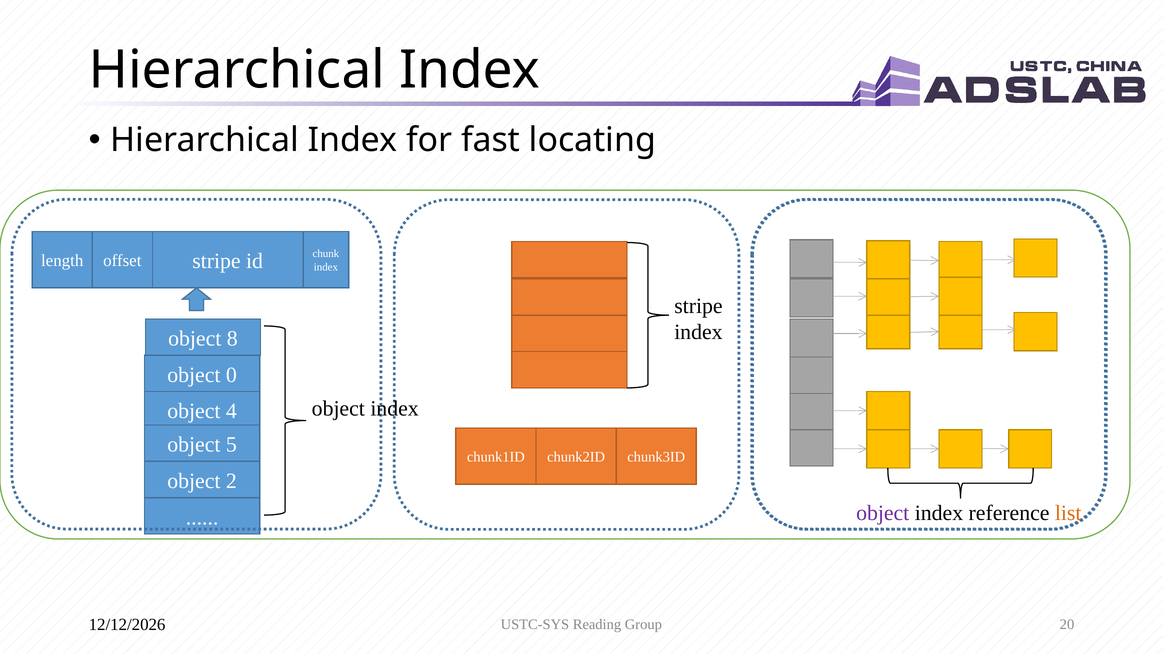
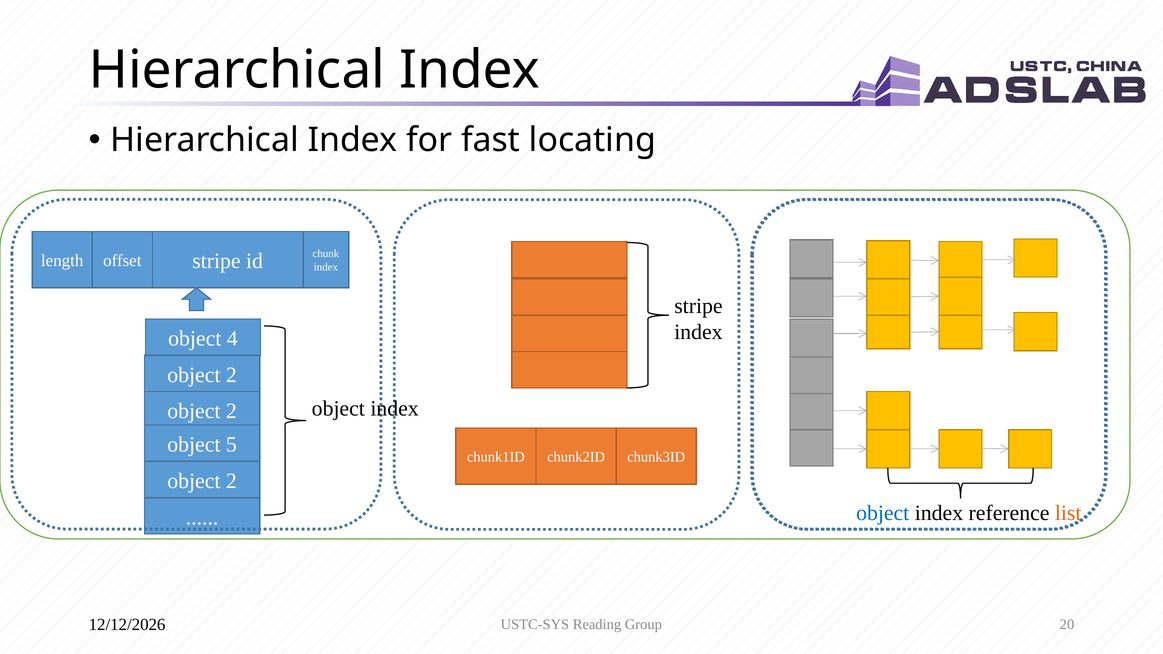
8: 8 -> 4
0 at (231, 375): 0 -> 2
4 at (231, 411): 4 -> 2
object at (883, 513) colour: purple -> blue
